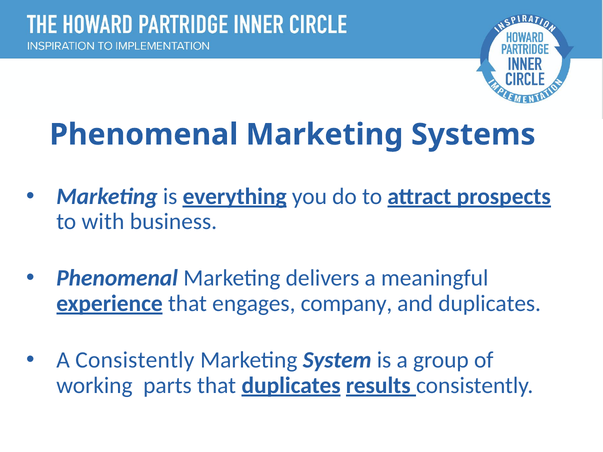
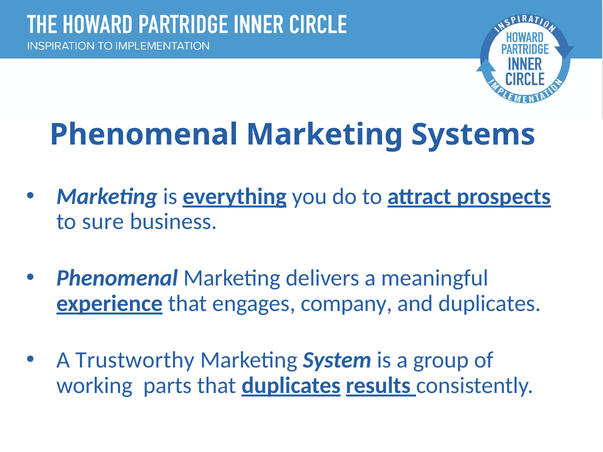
with: with -> sure
A Consistently: Consistently -> Trustworthy
